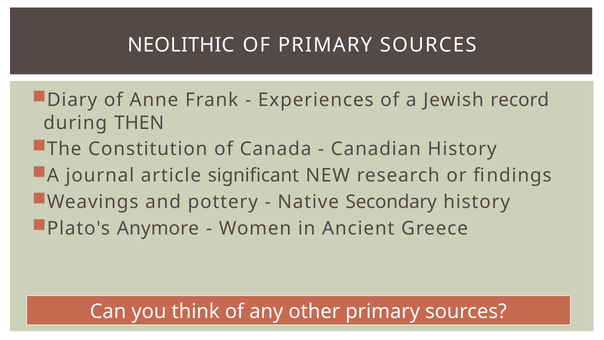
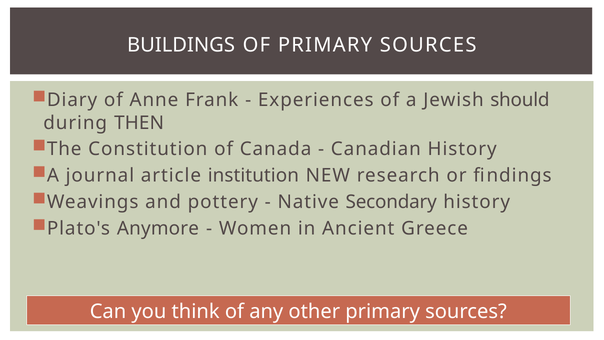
NEOLITHIC: NEOLITHIC -> BUILDINGS
record: record -> should
significant: significant -> institution
